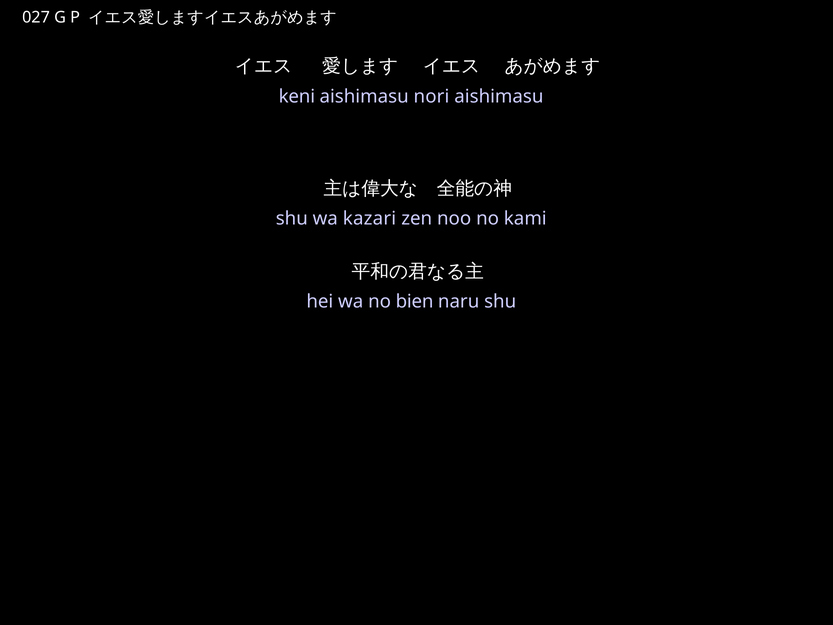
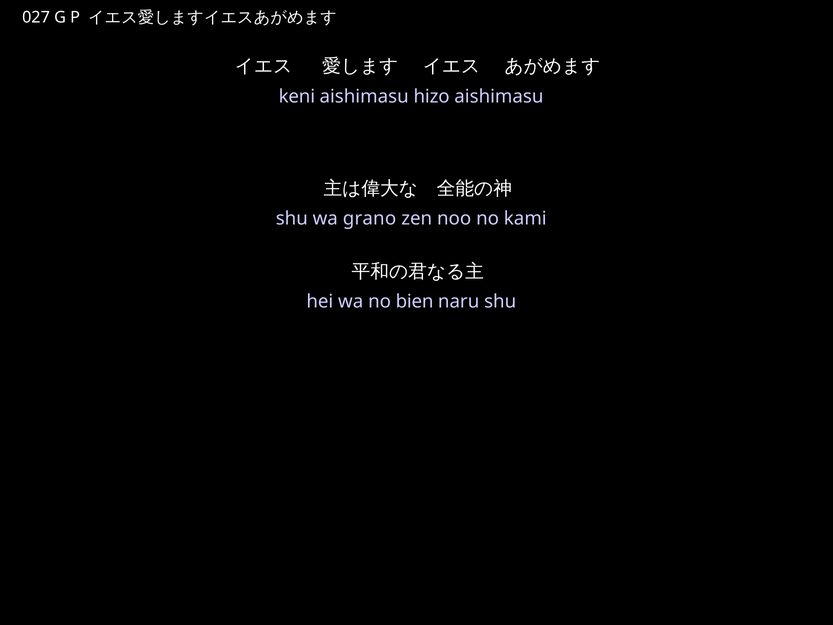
nori: nori -> hizo
kazari: kazari -> grano
